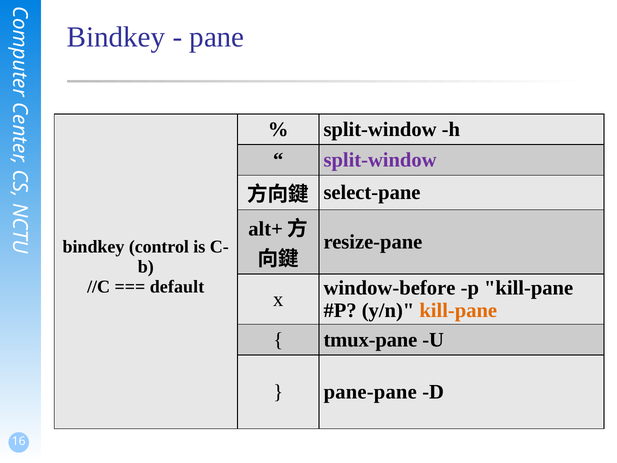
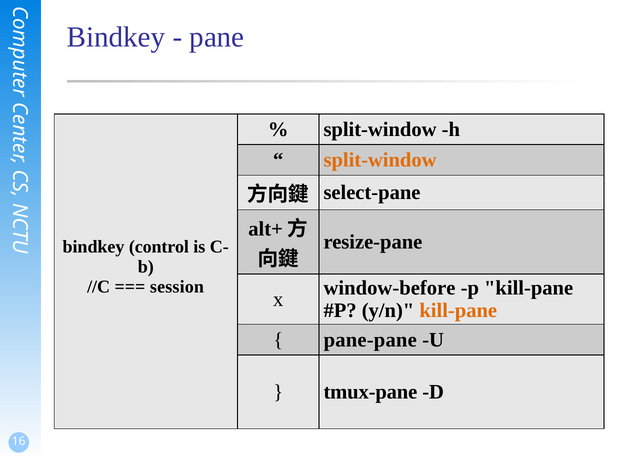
split-window at (380, 160) colour: purple -> orange
default: default -> session
tmux-pane: tmux-pane -> pane-pane
pane-pane: pane-pane -> tmux-pane
